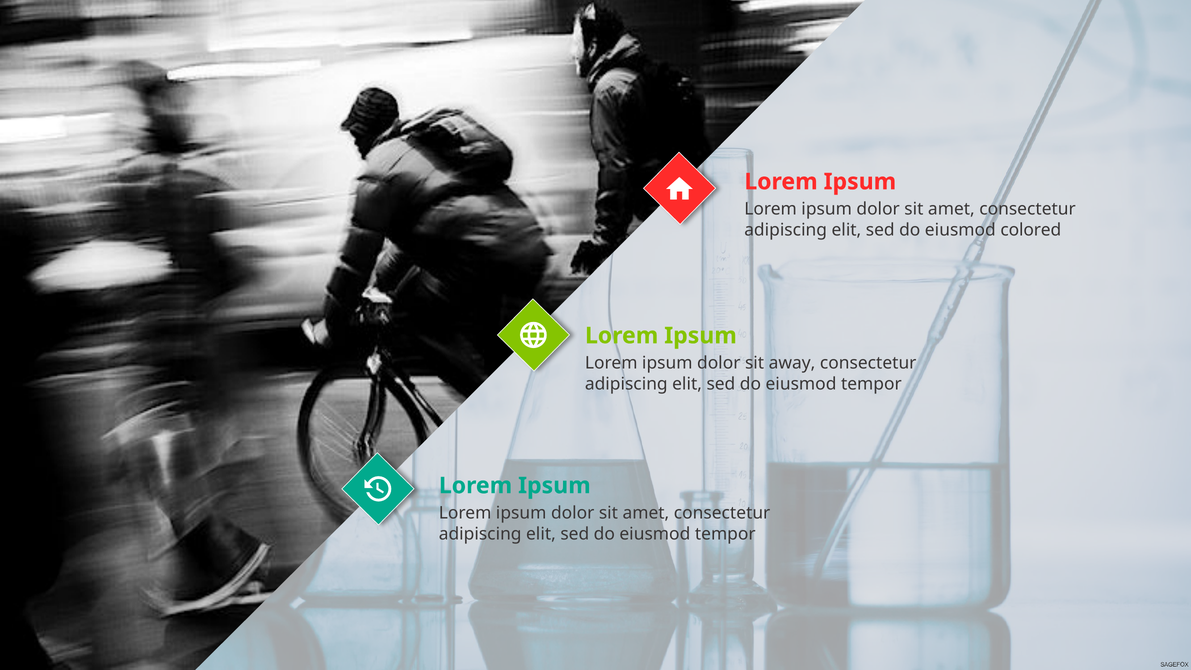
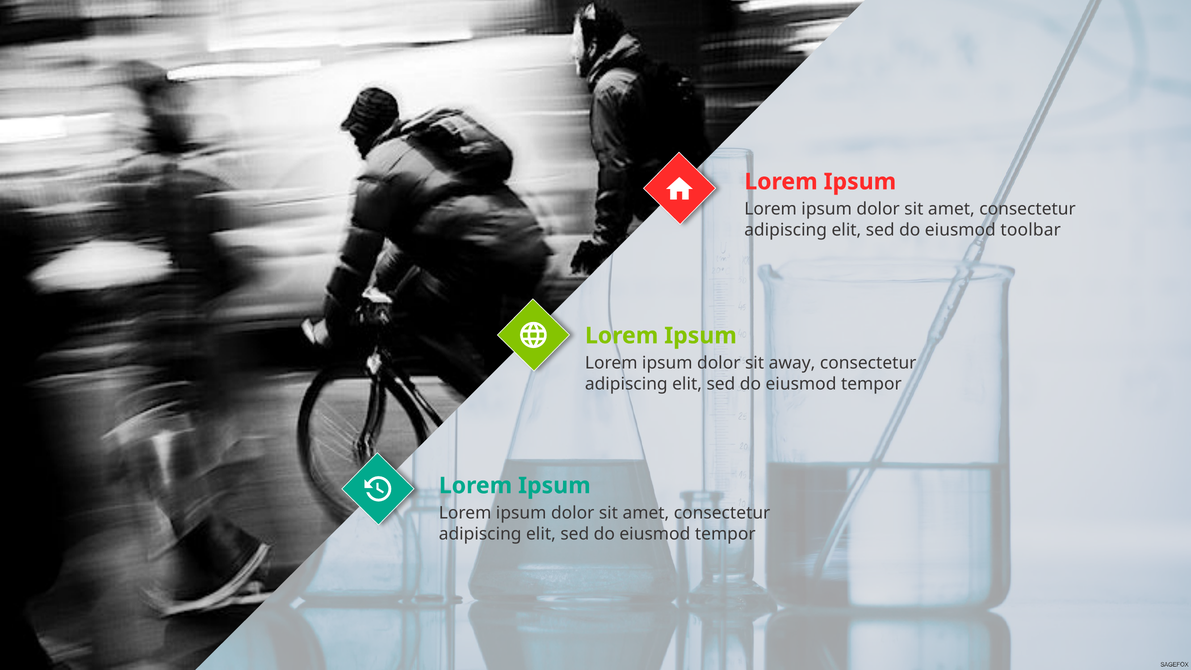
colored: colored -> toolbar
